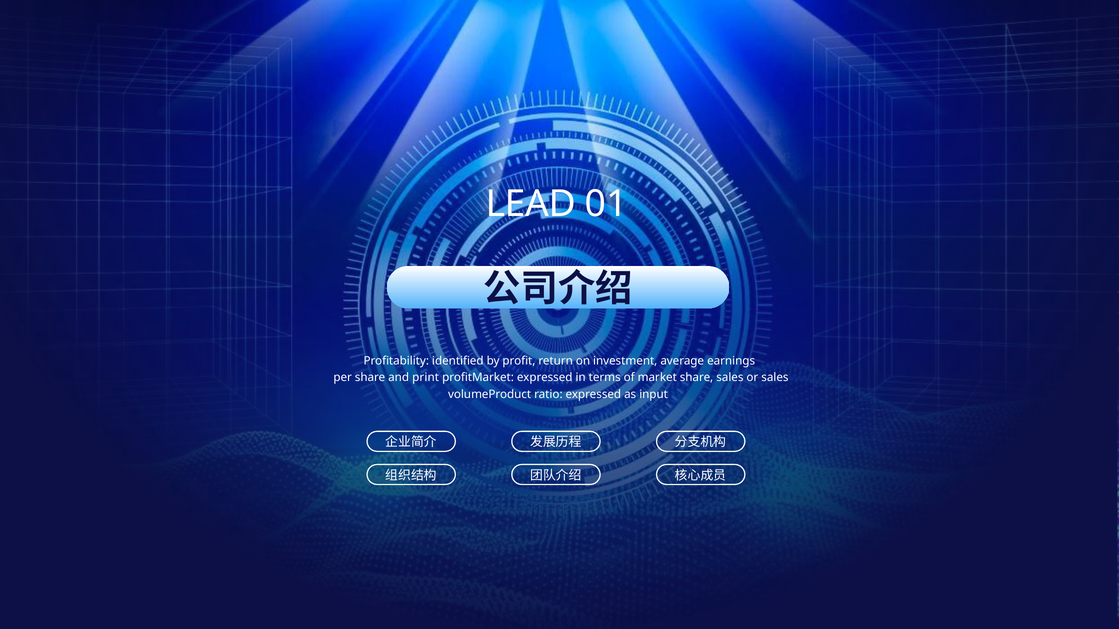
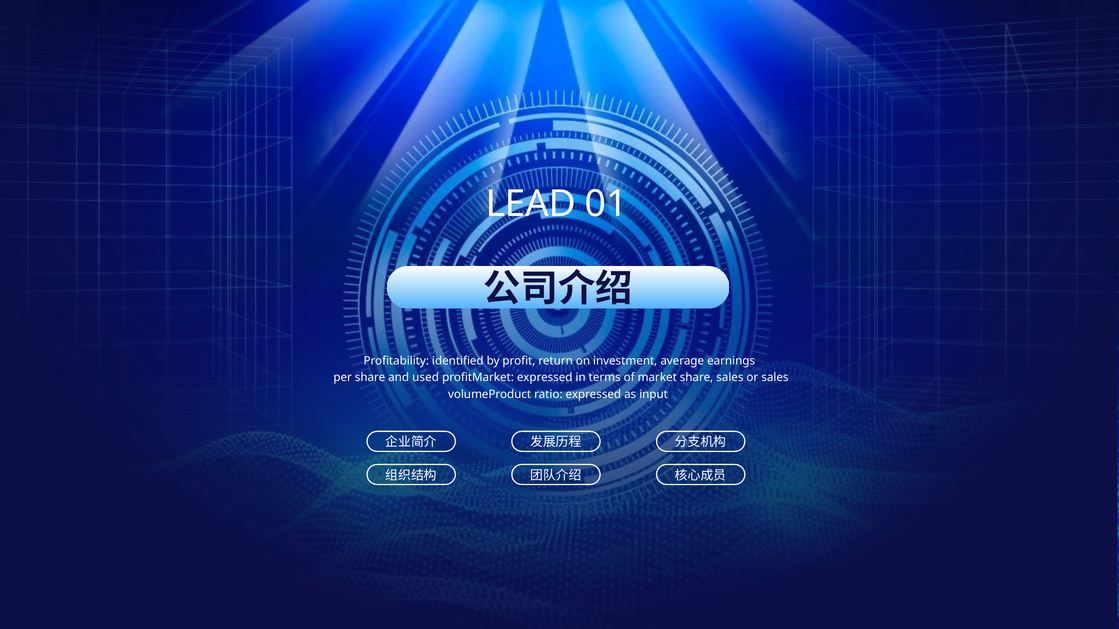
print: print -> used
